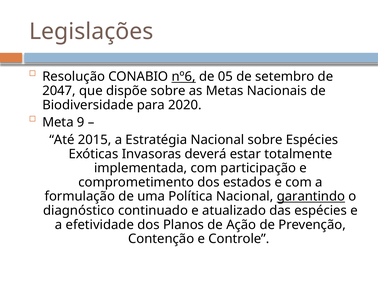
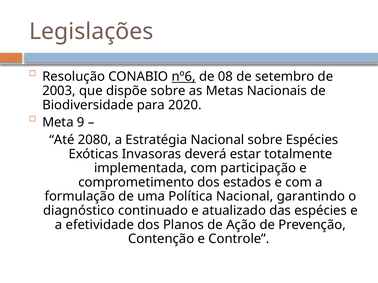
05: 05 -> 08
2047: 2047 -> 2003
2015: 2015 -> 2080
garantindo underline: present -> none
